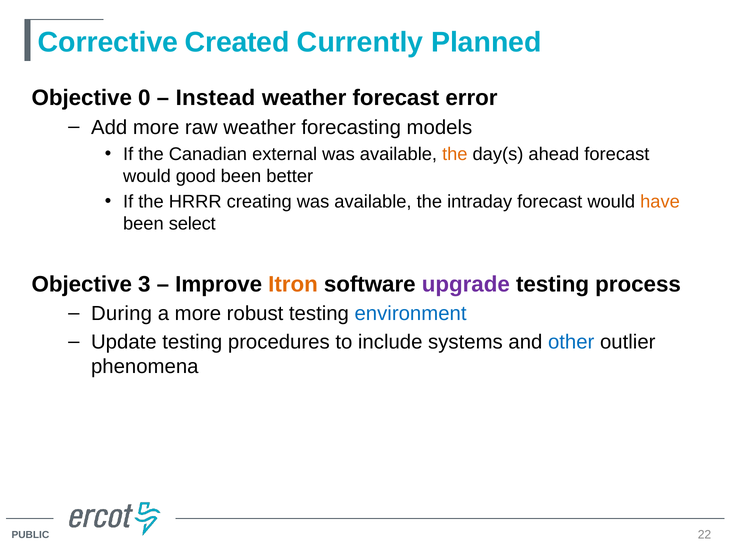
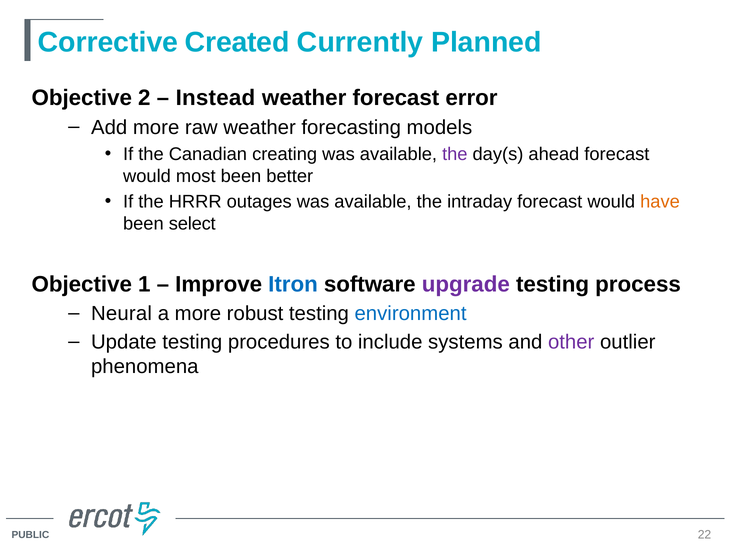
0: 0 -> 2
external: external -> creating
the at (455, 154) colour: orange -> purple
good: good -> most
creating: creating -> outages
3: 3 -> 1
Itron colour: orange -> blue
During: During -> Neural
other colour: blue -> purple
